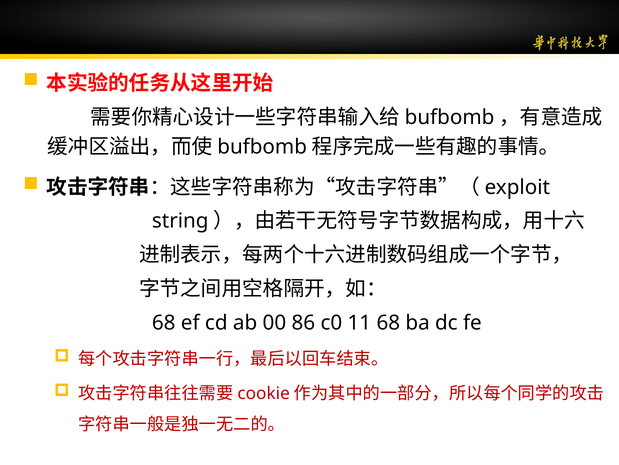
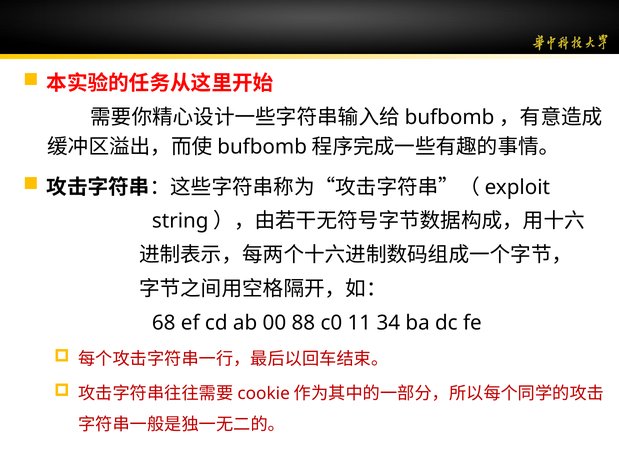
86: 86 -> 88
11 68: 68 -> 34
